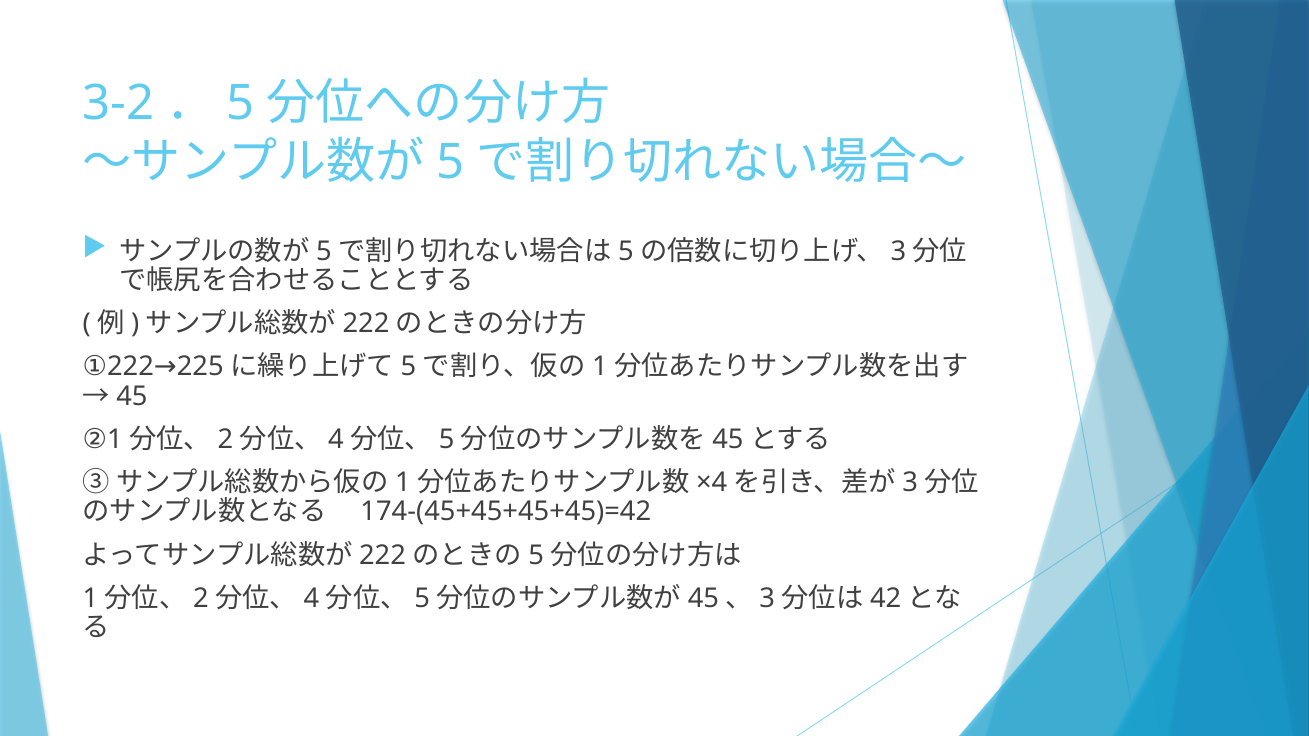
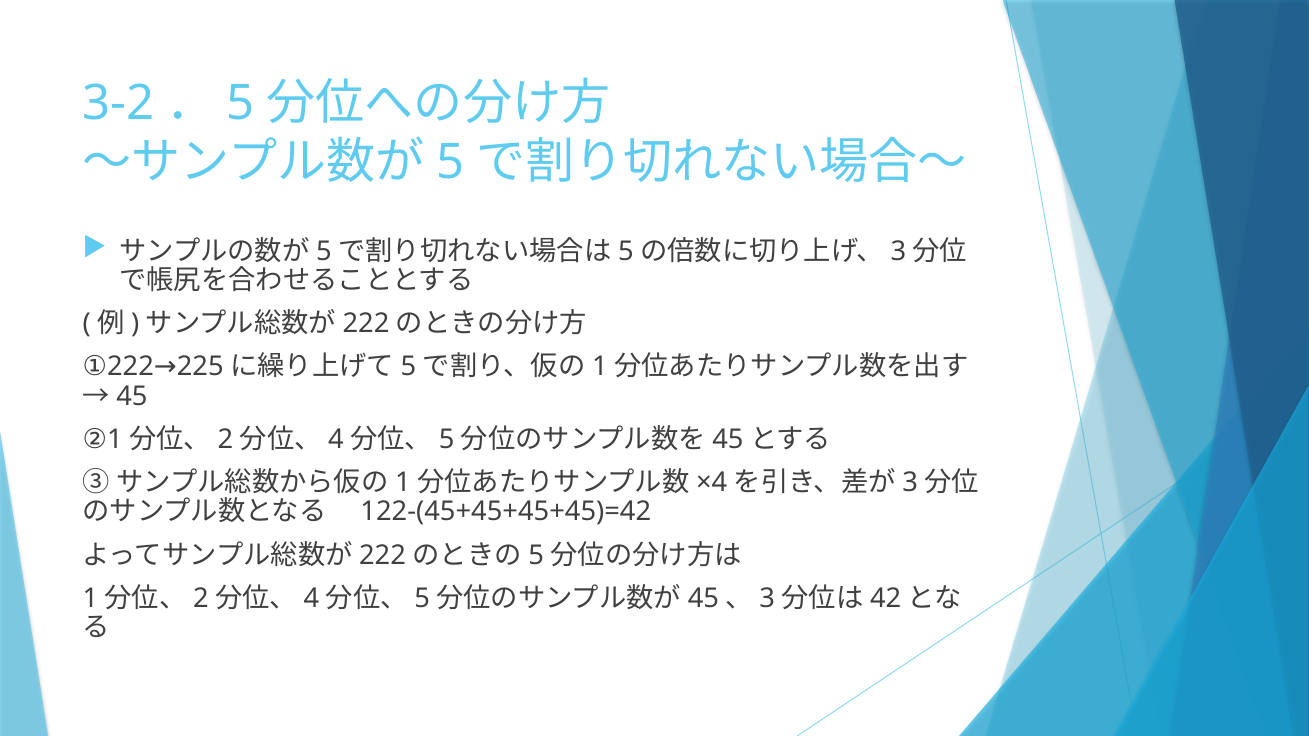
174-(45+45+45+45)=42: 174-(45+45+45+45)=42 -> 122-(45+45+45+45)=42
